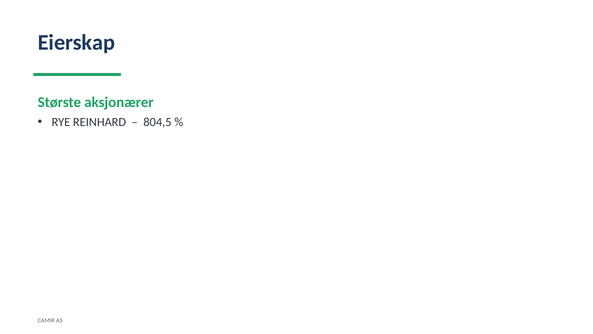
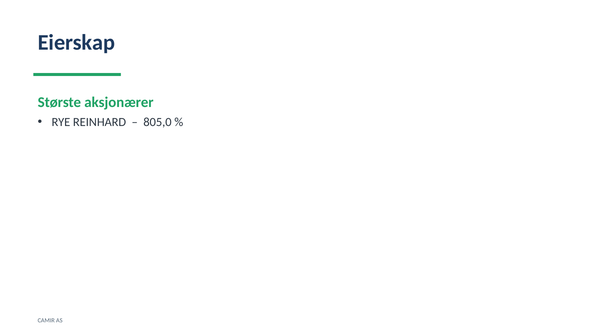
804,5: 804,5 -> 805,0
